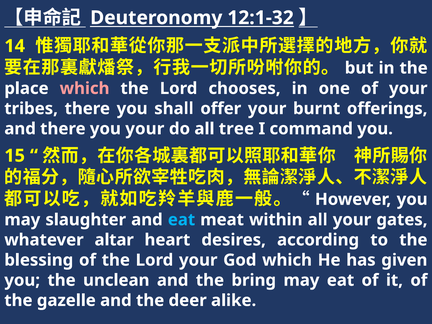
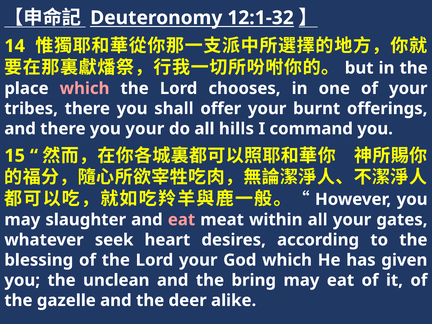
tree: tree -> hills
eat at (182, 220) colour: light blue -> pink
altar: altar -> seek
